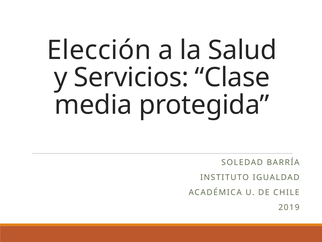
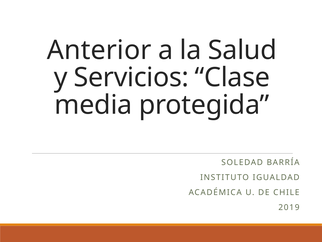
Elección: Elección -> Anterior
